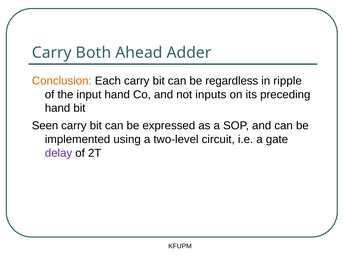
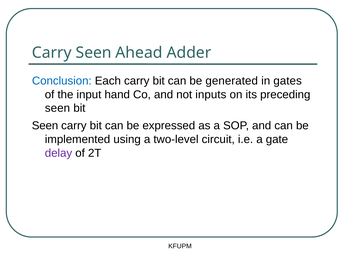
Carry Both: Both -> Seen
Conclusion colour: orange -> blue
regardless: regardless -> generated
ripple: ripple -> gates
hand at (58, 108): hand -> seen
